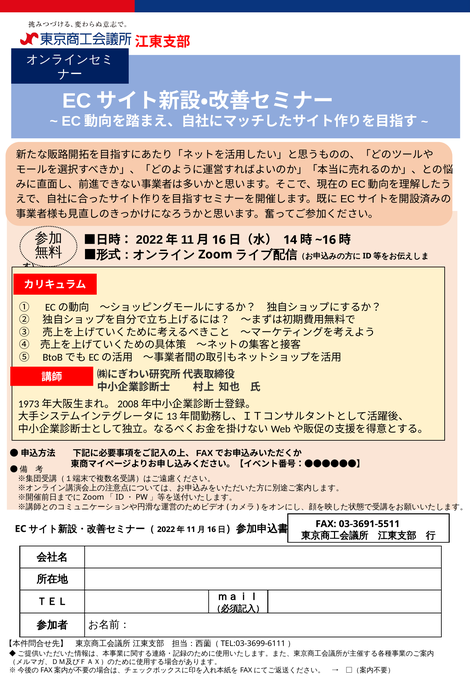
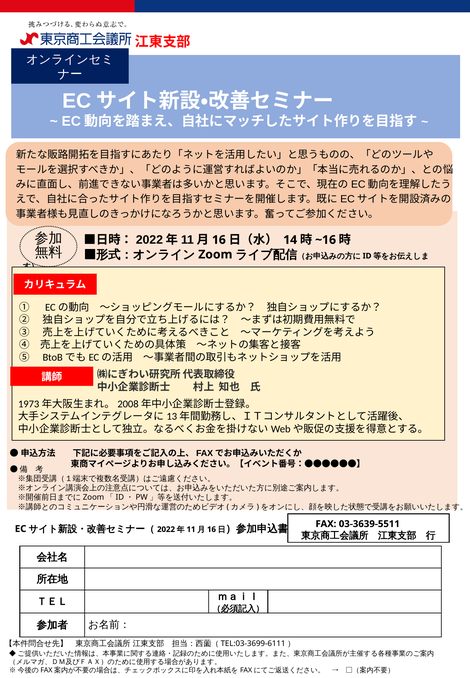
03-3691-5511: 03-3691-5511 -> 03-3639-5511
